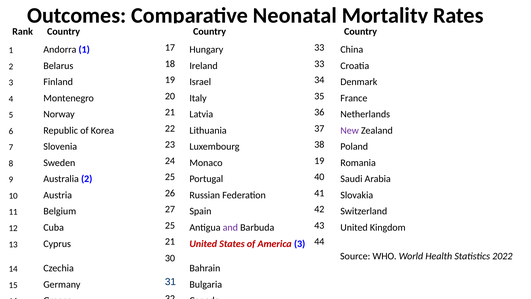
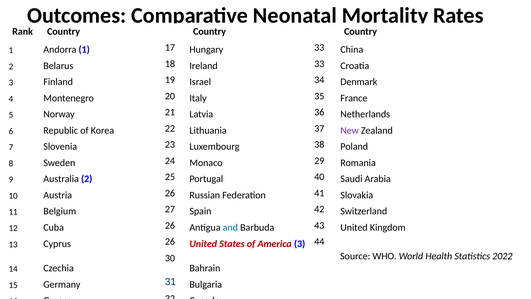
Monaco 19: 19 -> 29
Cuba 25: 25 -> 26
and colour: purple -> blue
Cyprus 21: 21 -> 26
